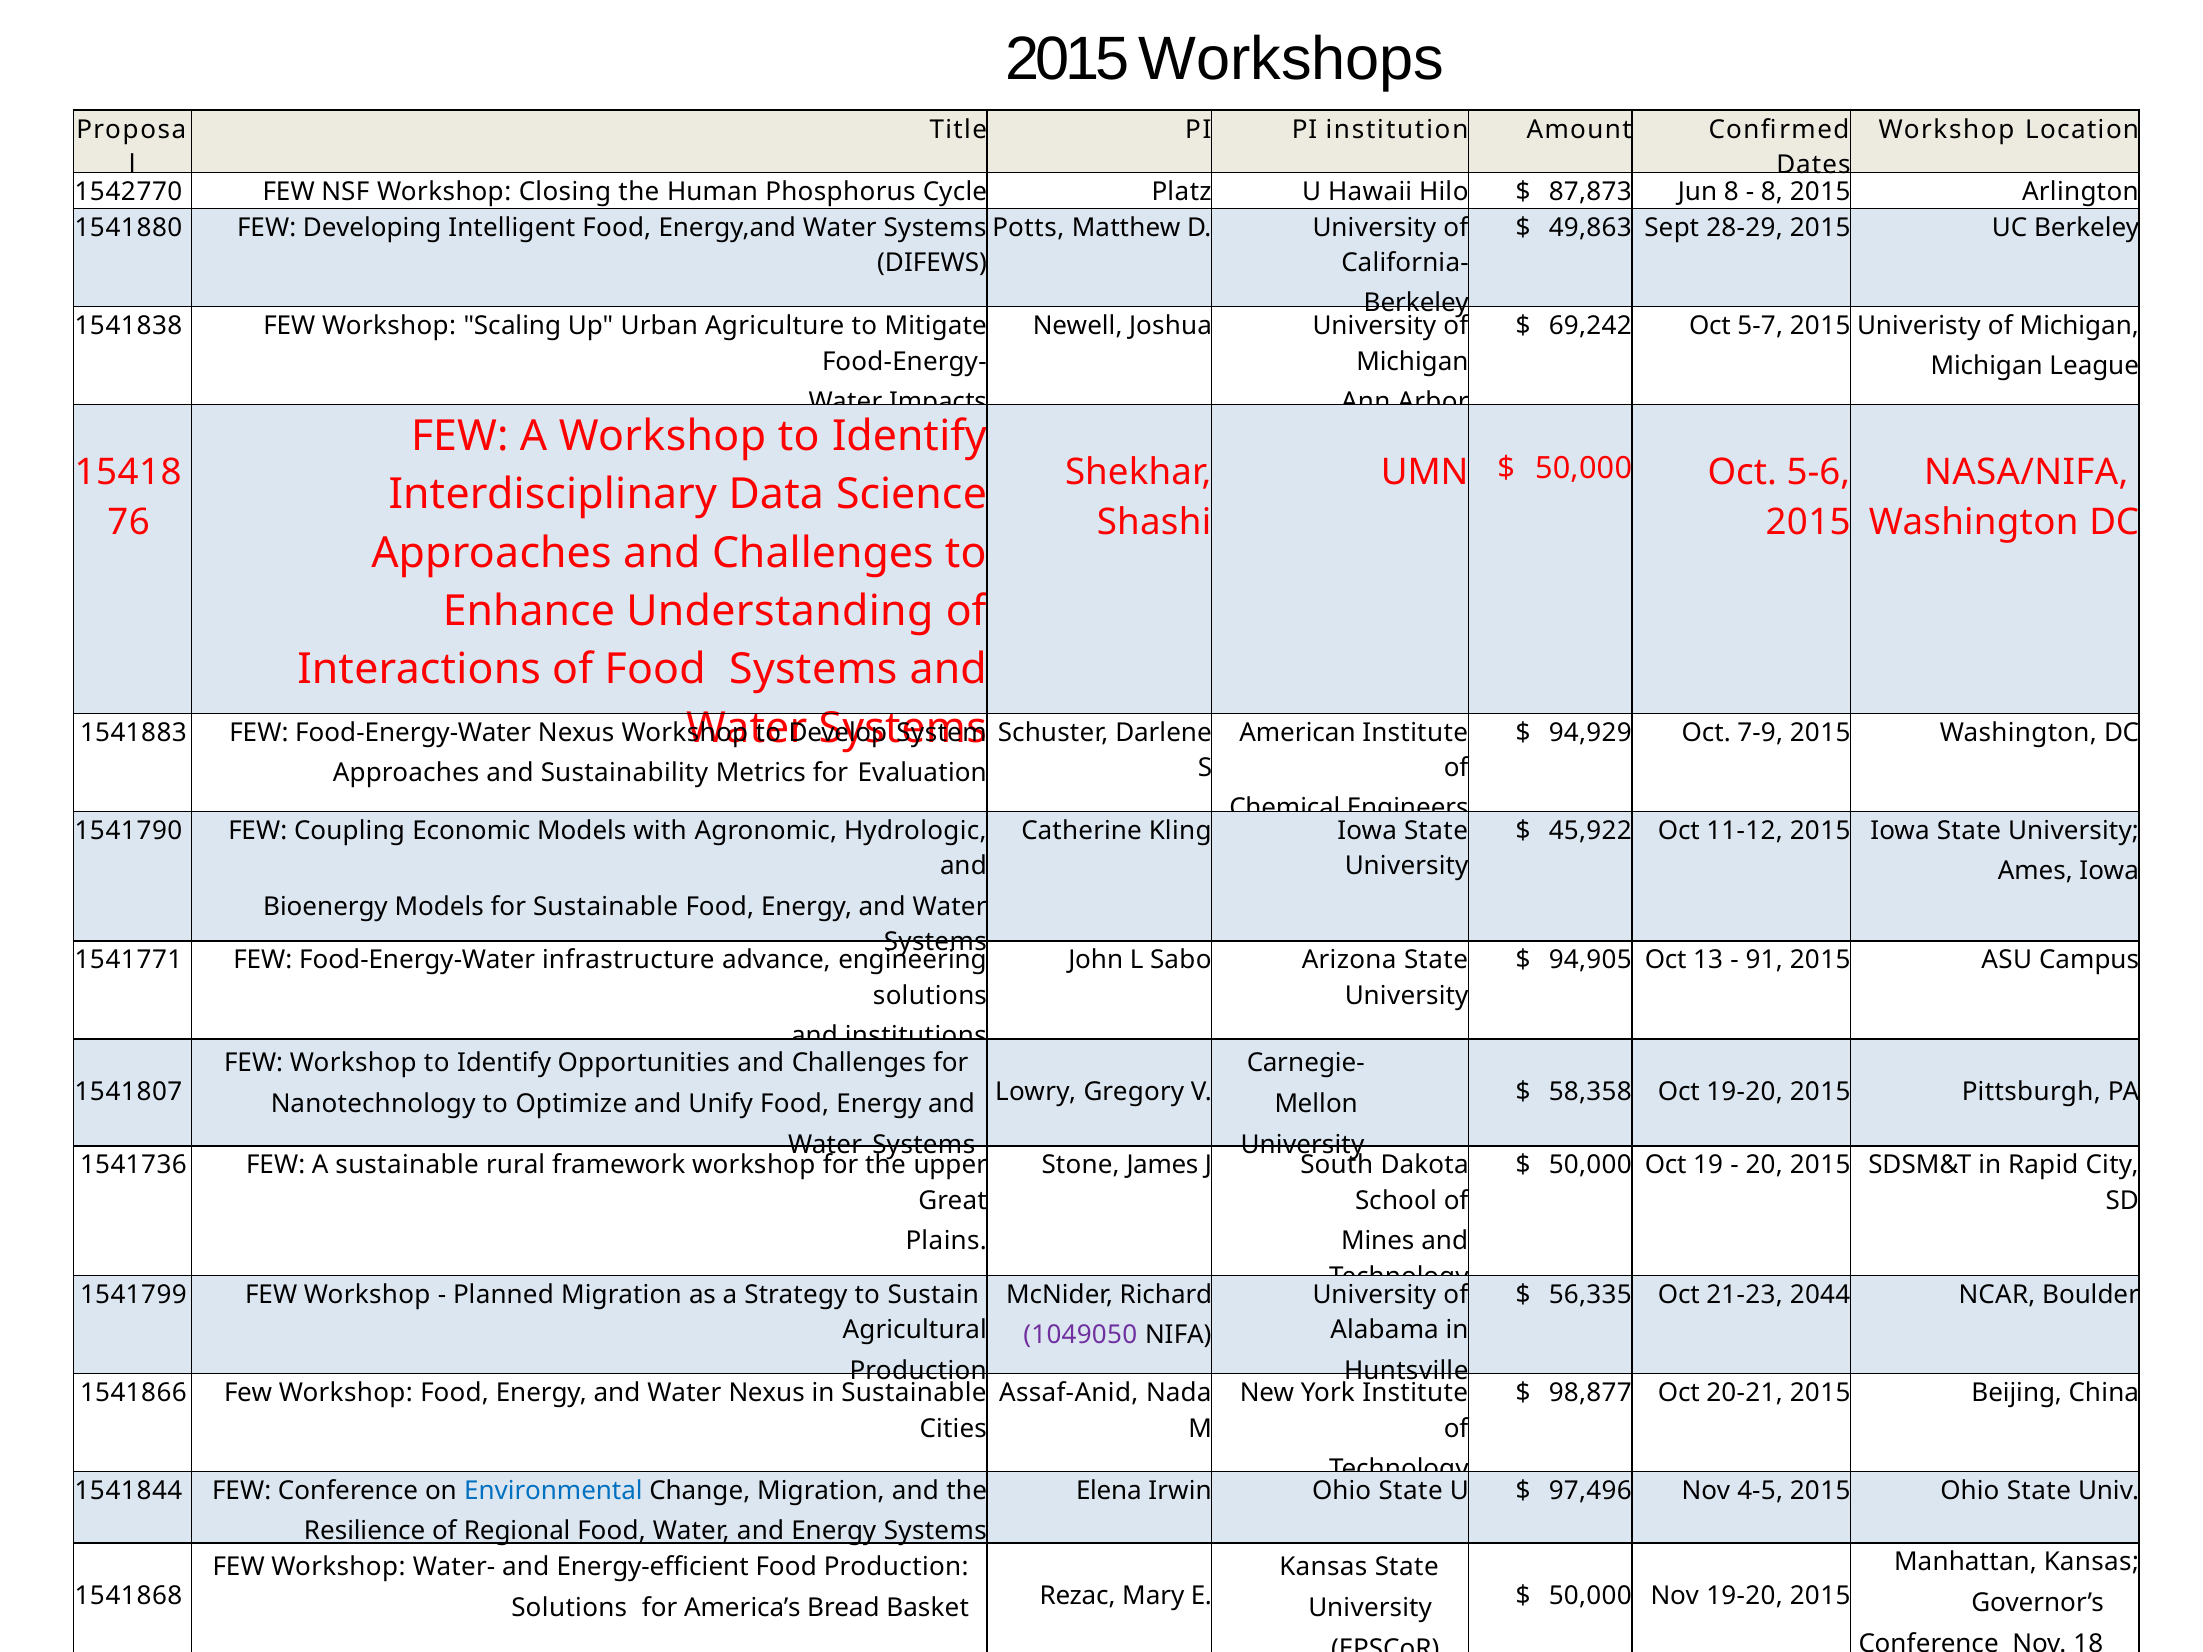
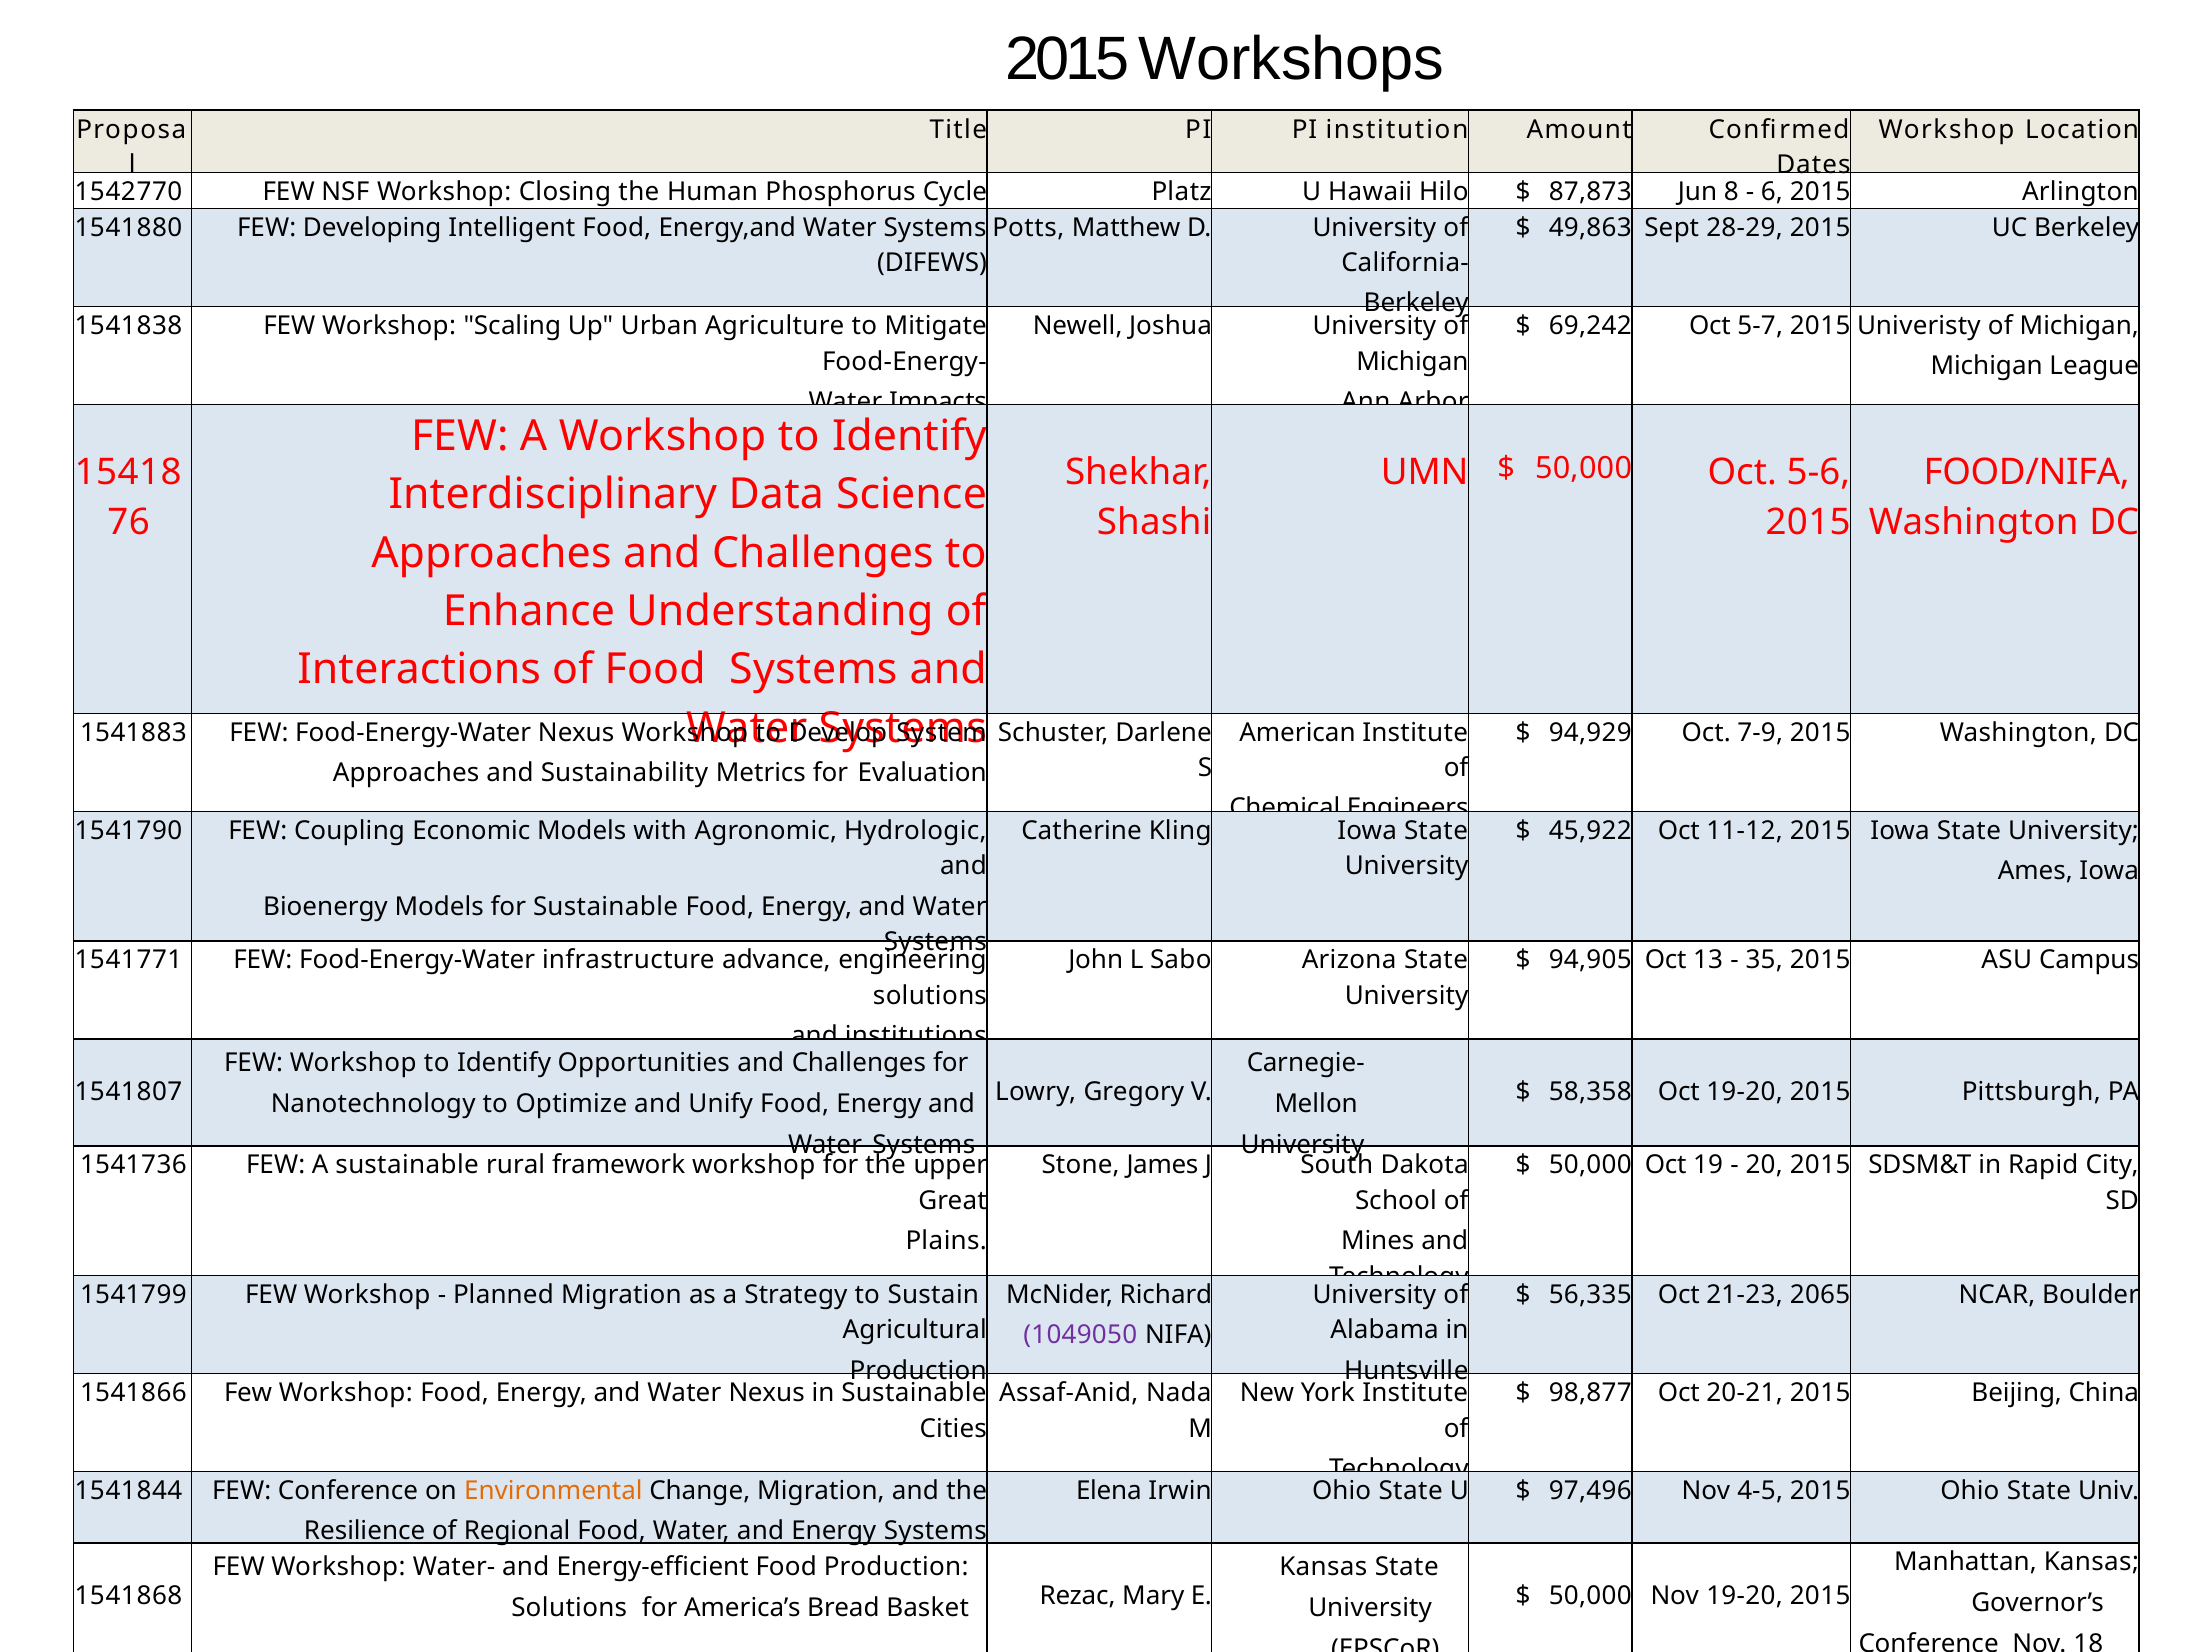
8 at (1772, 192): 8 -> 6
NASA/NIFA: NASA/NIFA -> FOOD/NIFA
91: 91 -> 35
2044: 2044 -> 2065
Environmental colour: blue -> orange
